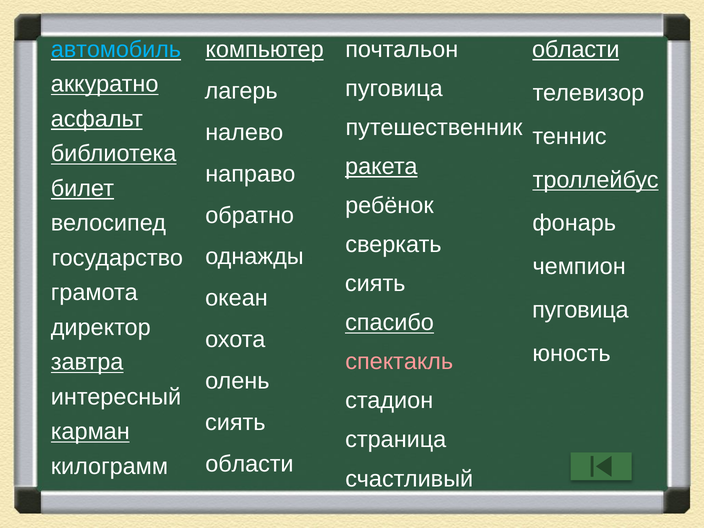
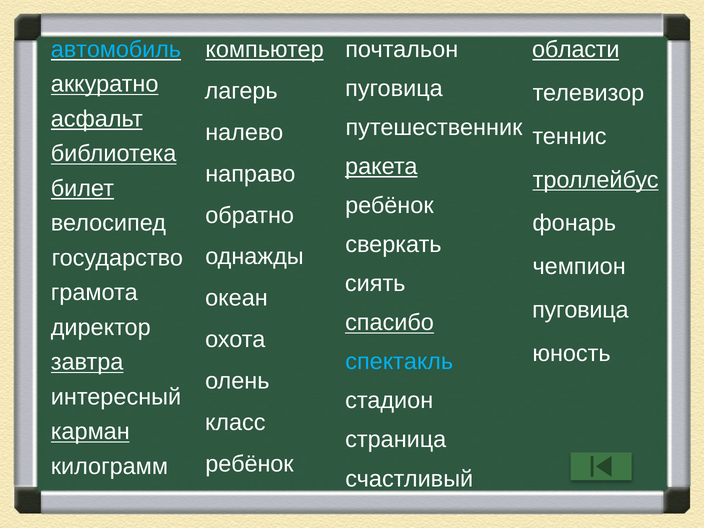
спектакль colour: pink -> light blue
сиять at (235, 423): сиять -> класс
области at (249, 464): области -> ребёнок
